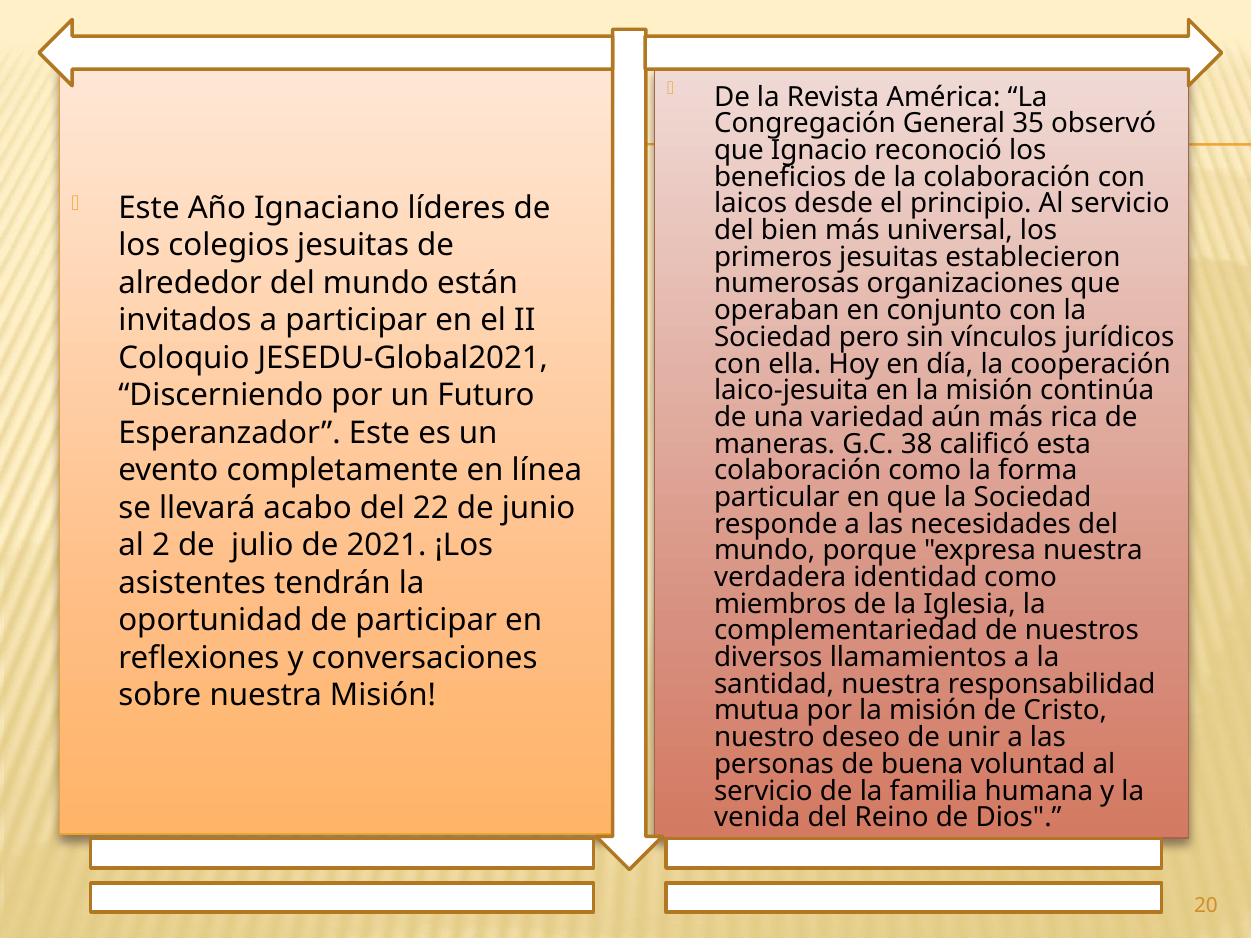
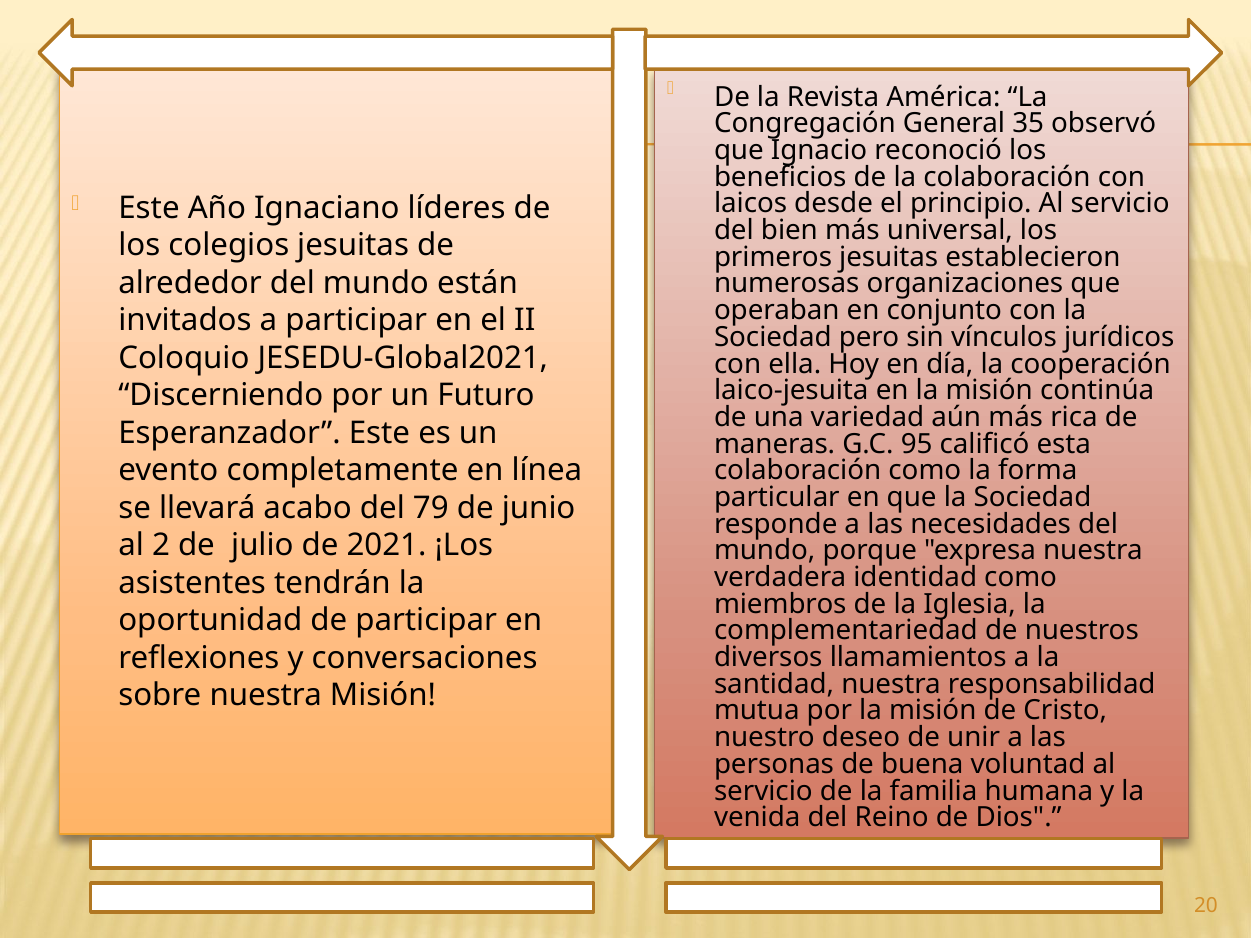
38: 38 -> 95
22: 22 -> 79
